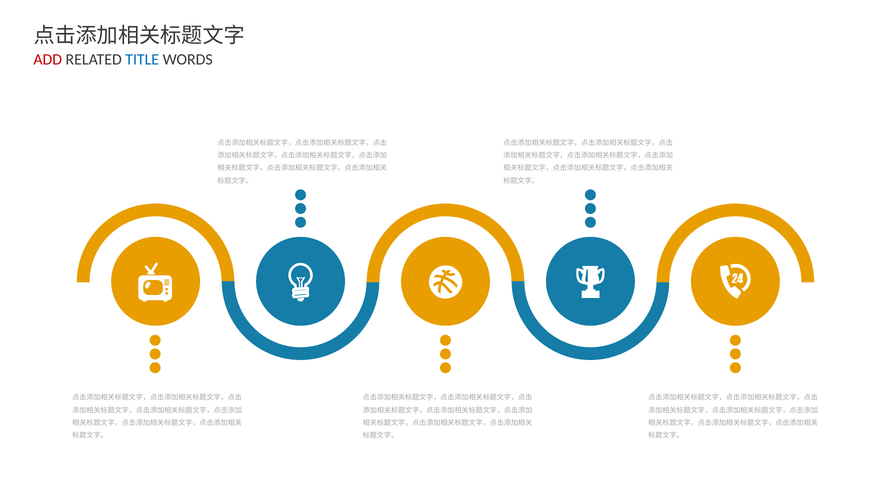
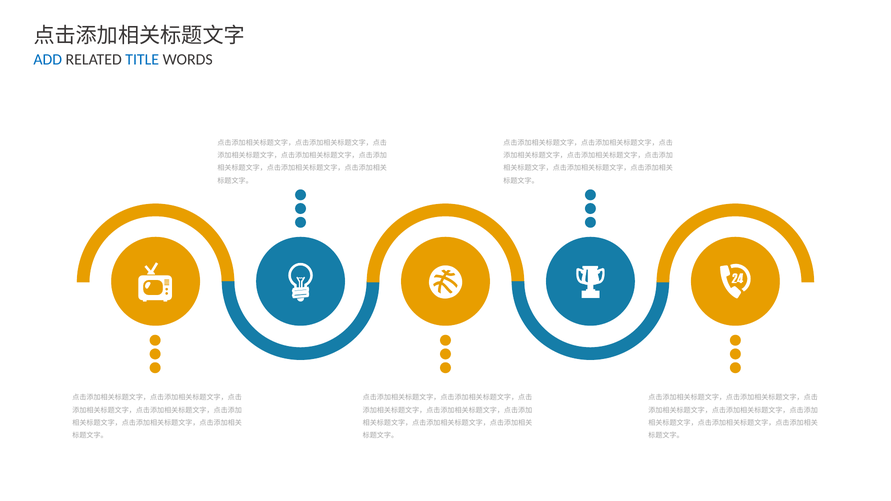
ADD colour: red -> blue
